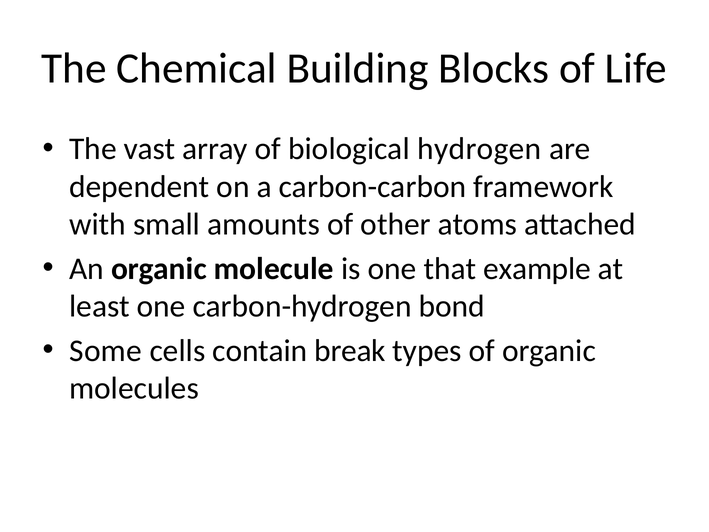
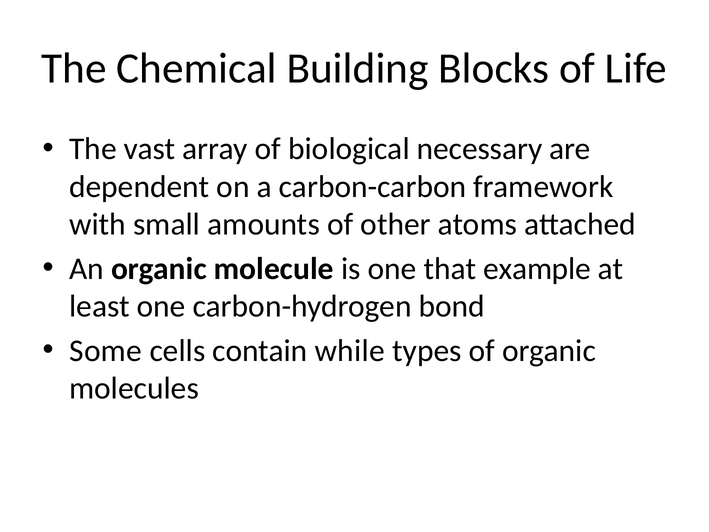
hydrogen: hydrogen -> necessary
break: break -> while
